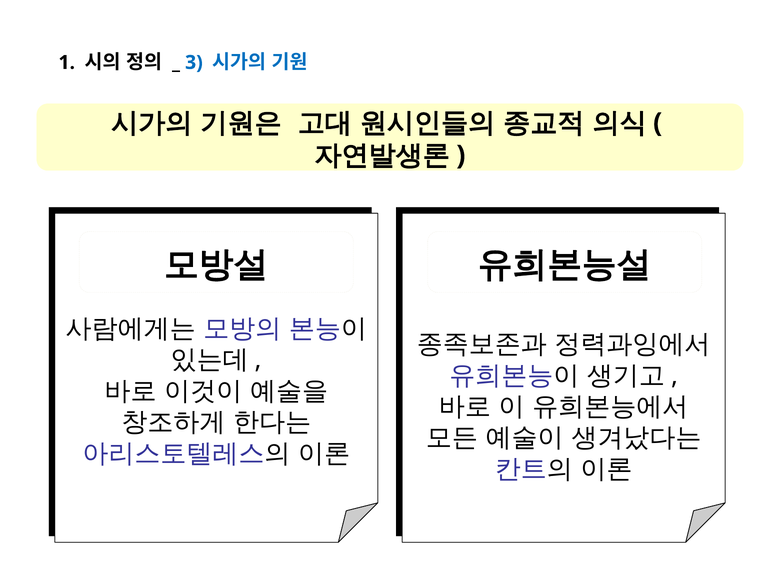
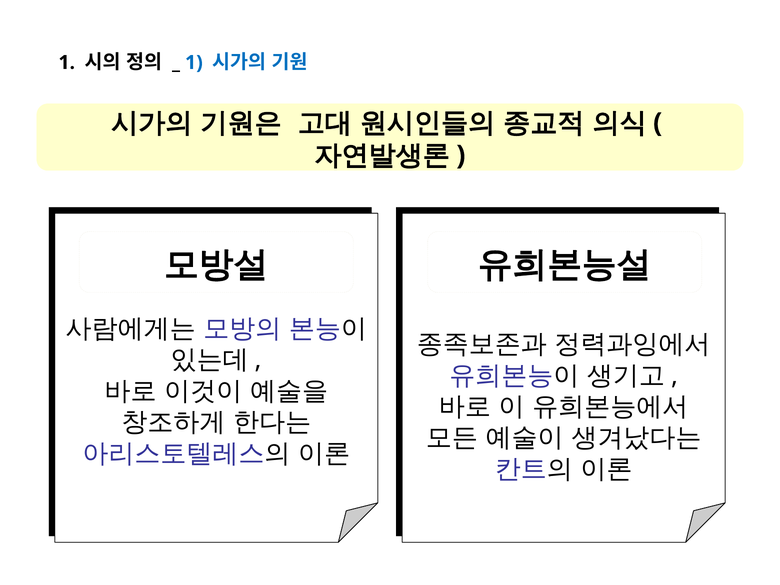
3 at (194, 63): 3 -> 1
